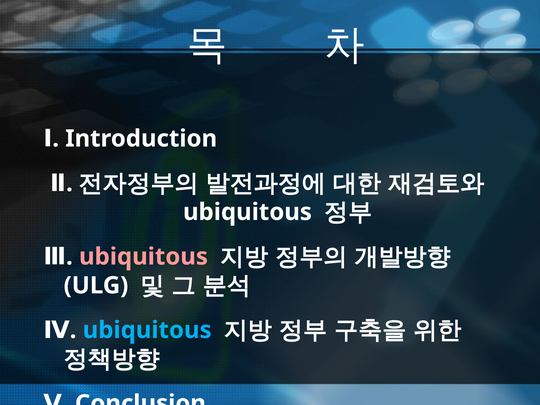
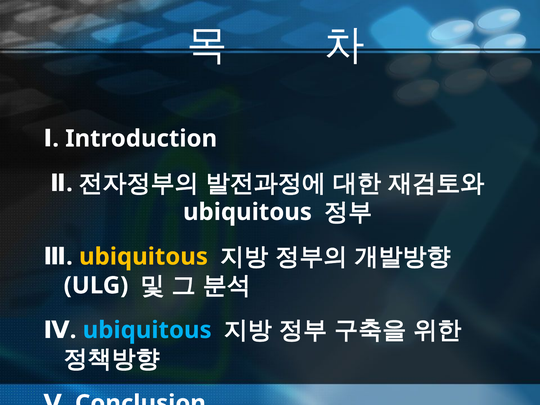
ubiquitous at (143, 257) colour: pink -> yellow
